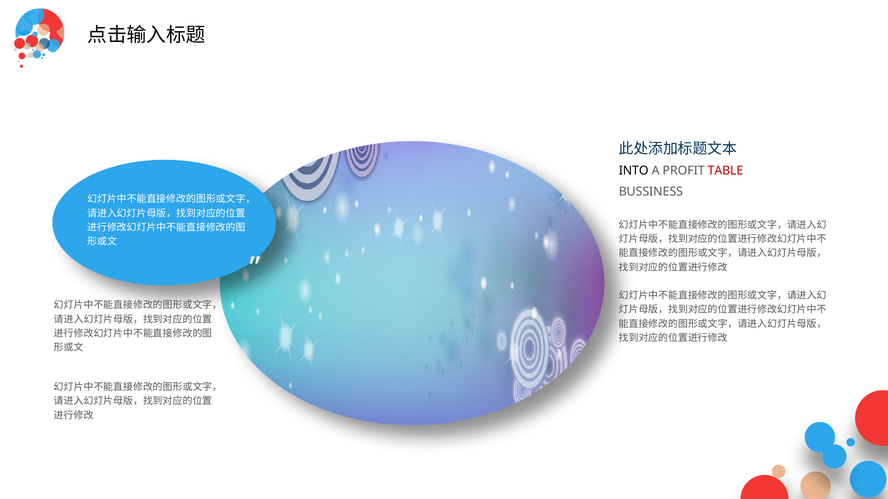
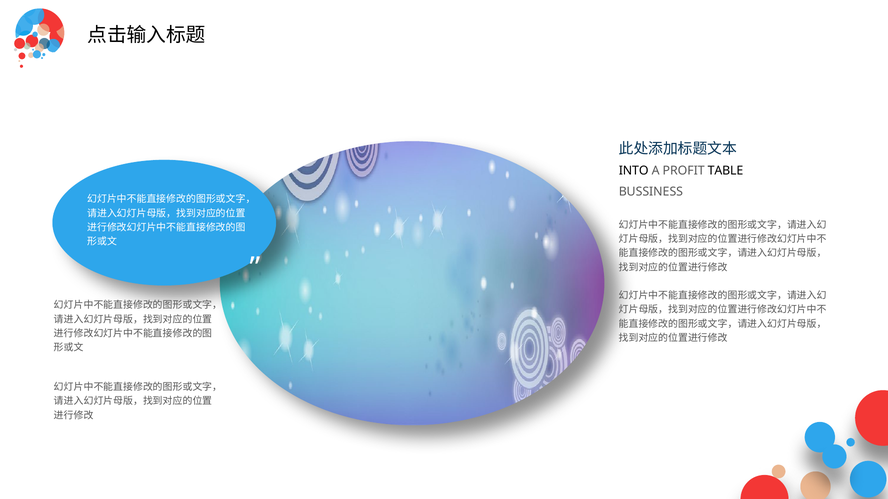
TABLE colour: red -> black
